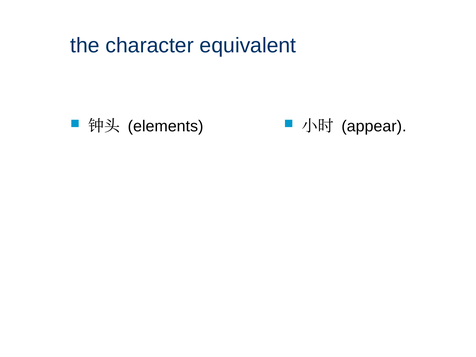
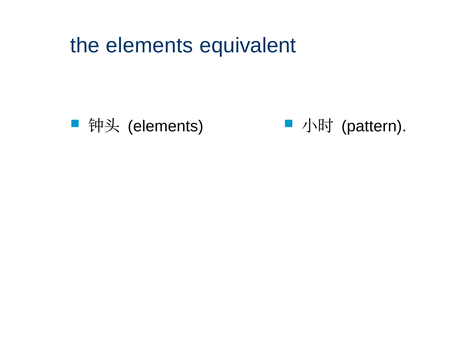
the character: character -> elements
appear: appear -> pattern
